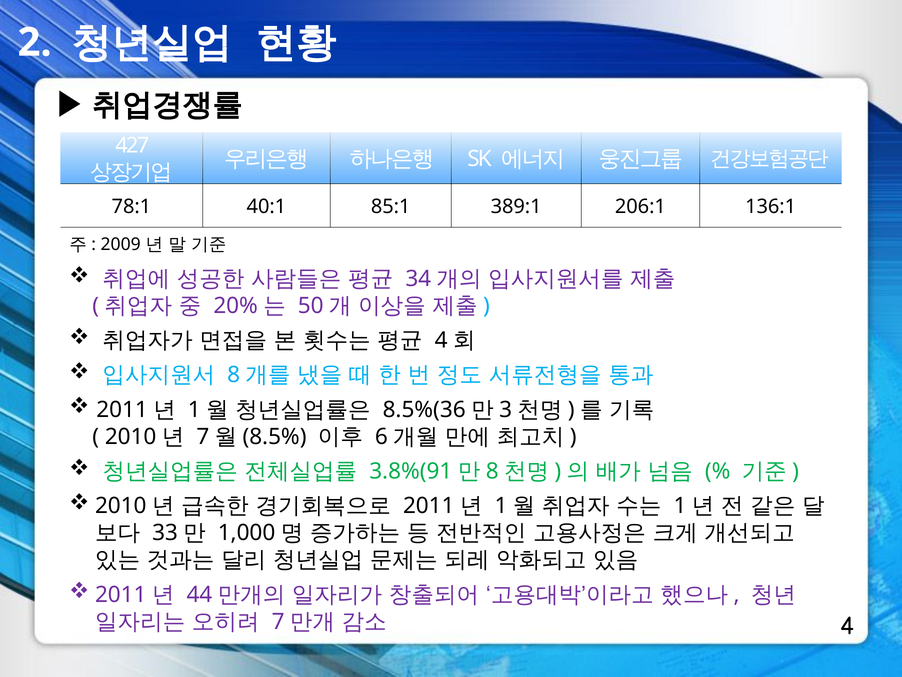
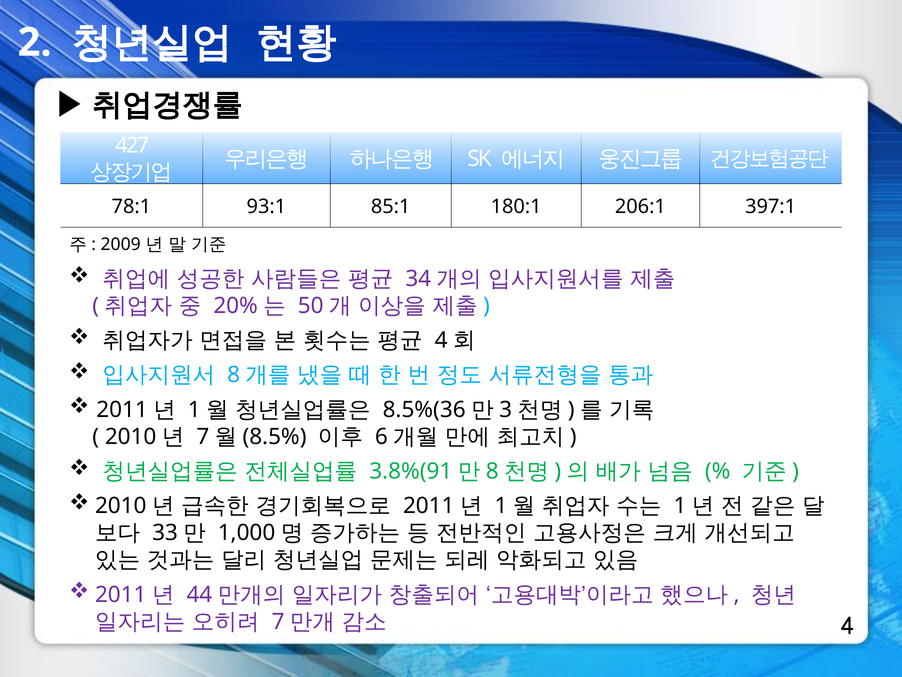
40:1: 40:1 -> 93:1
389:1: 389:1 -> 180:1
136:1: 136:1 -> 397:1
